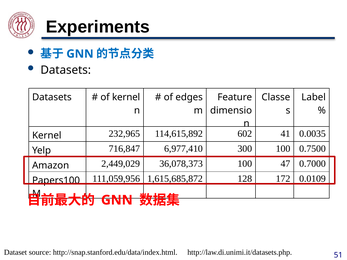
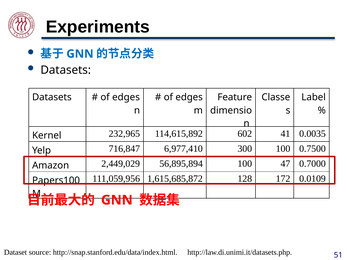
kernel at (126, 97): kernel -> edges
36,078,373: 36,078,373 -> 56,895,894
